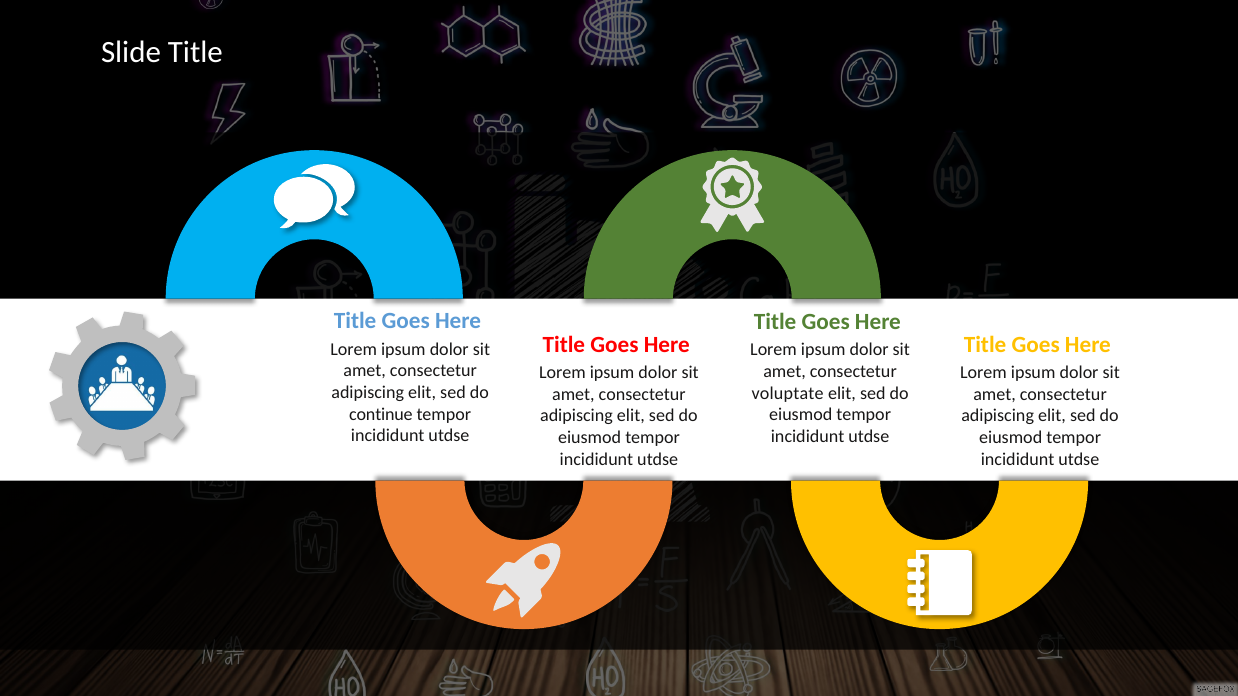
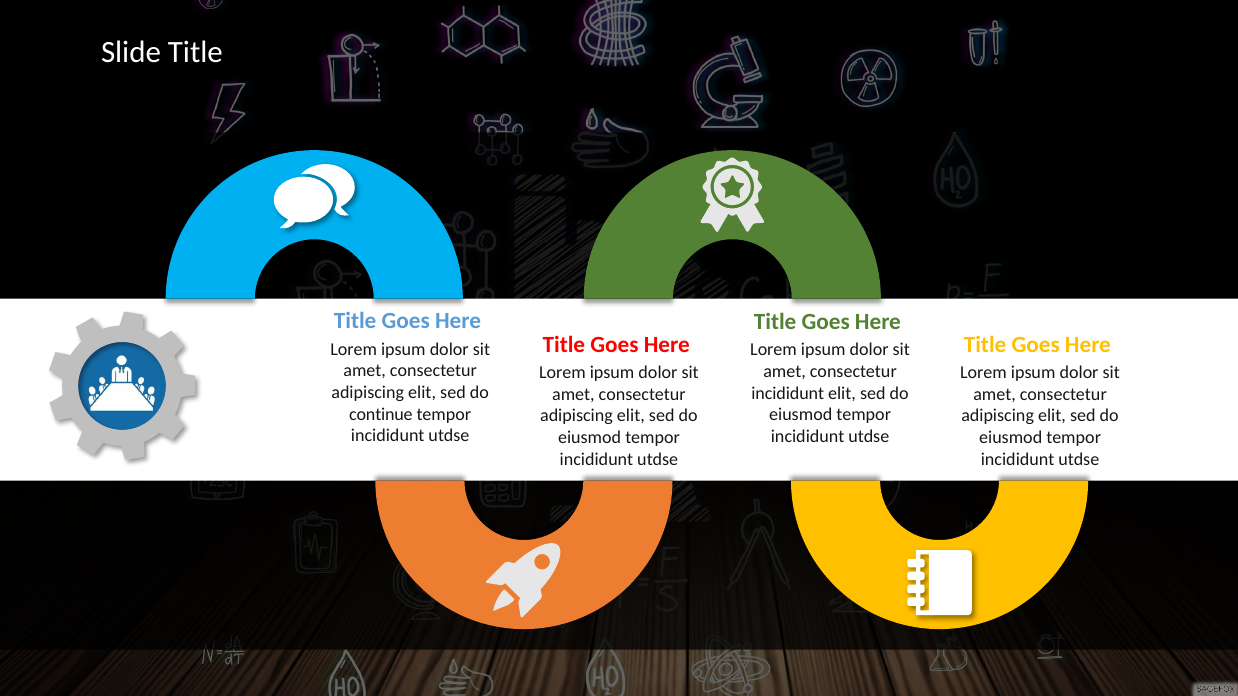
voluptate at (788, 393): voluptate -> incididunt
